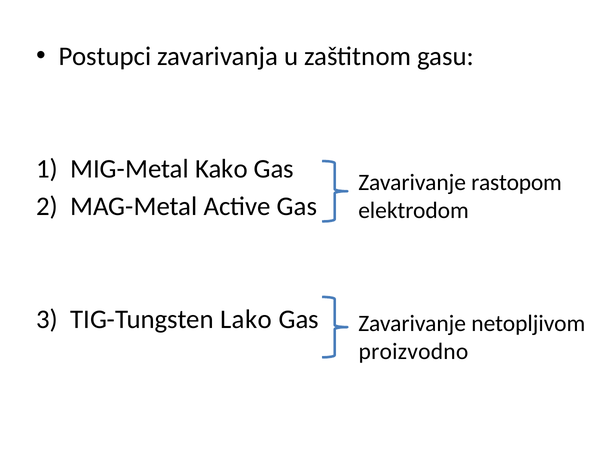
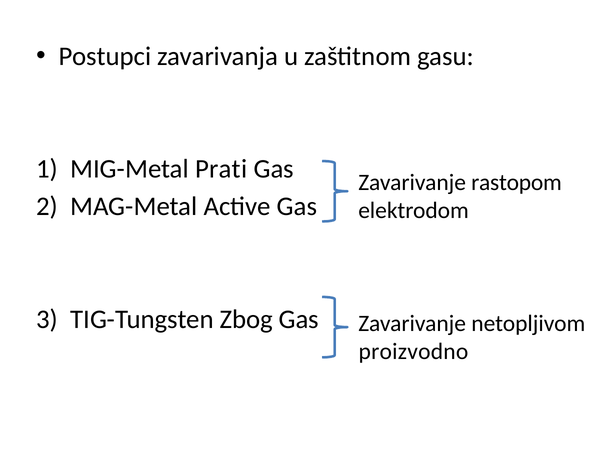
Kako: Kako -> Prati
Lako: Lako -> Zbog
